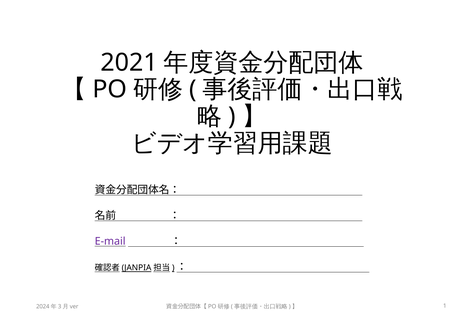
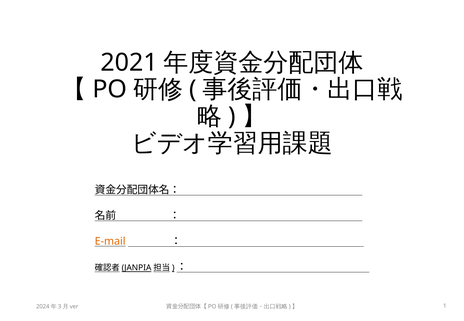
E-mail colour: purple -> orange
